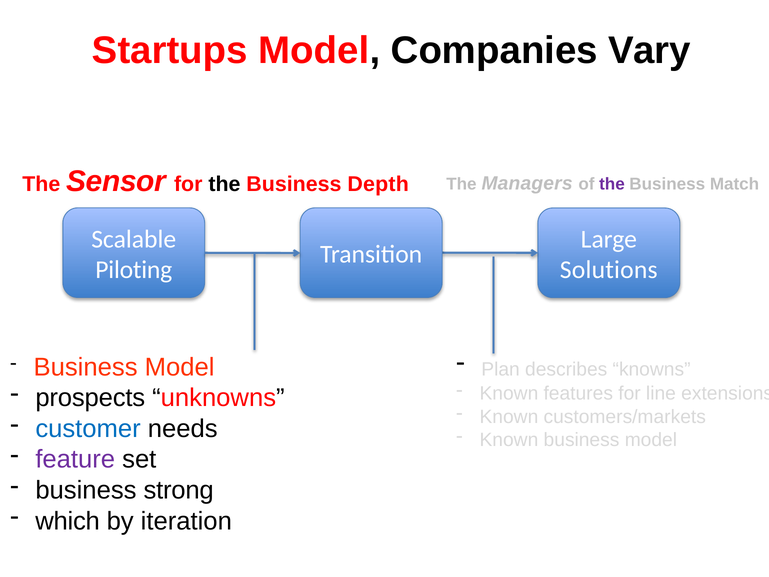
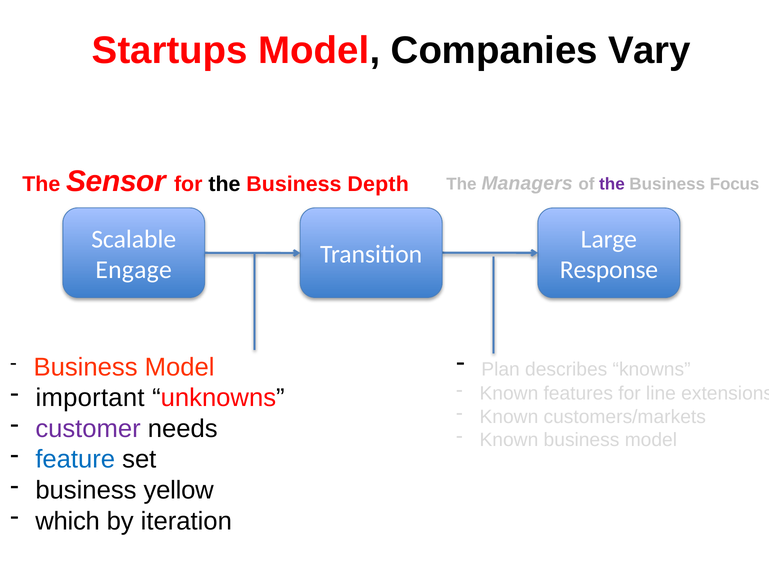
Match: Match -> Focus
Piloting: Piloting -> Engage
Solutions: Solutions -> Response
prospects: prospects -> important
customer colour: blue -> purple
feature colour: purple -> blue
strong: strong -> yellow
